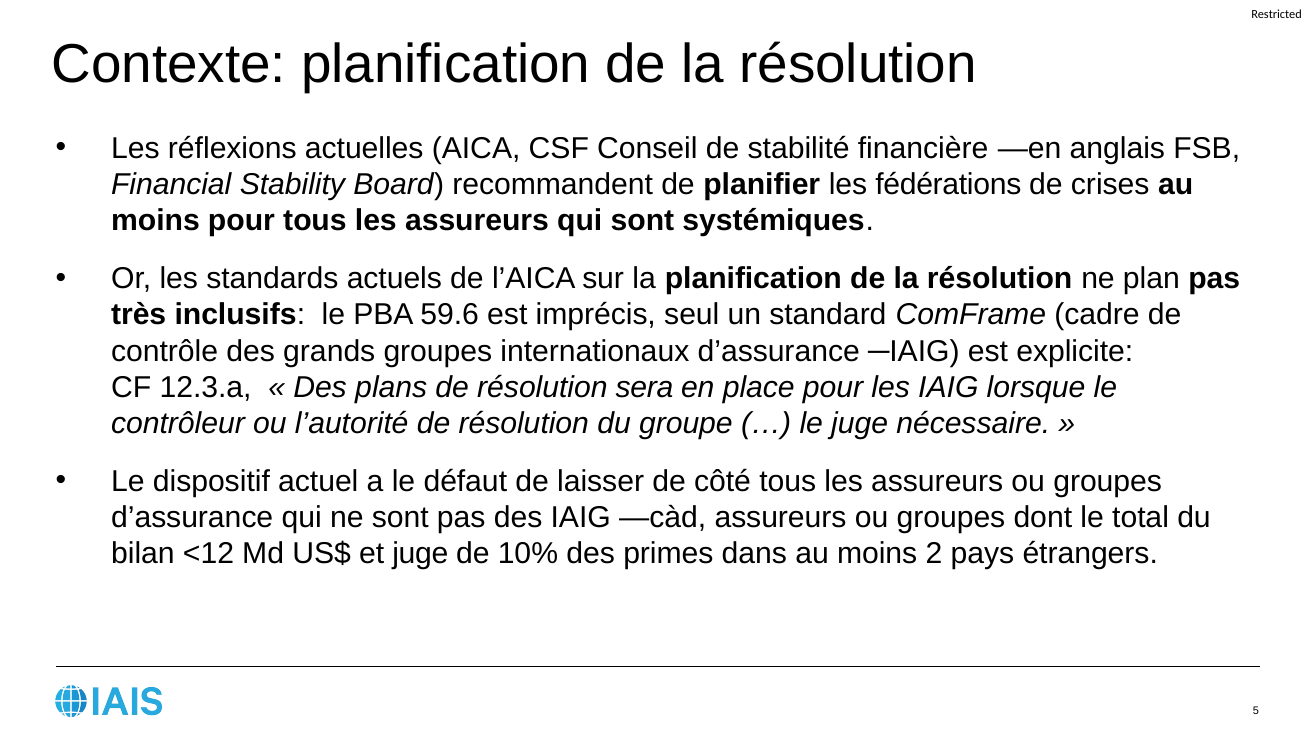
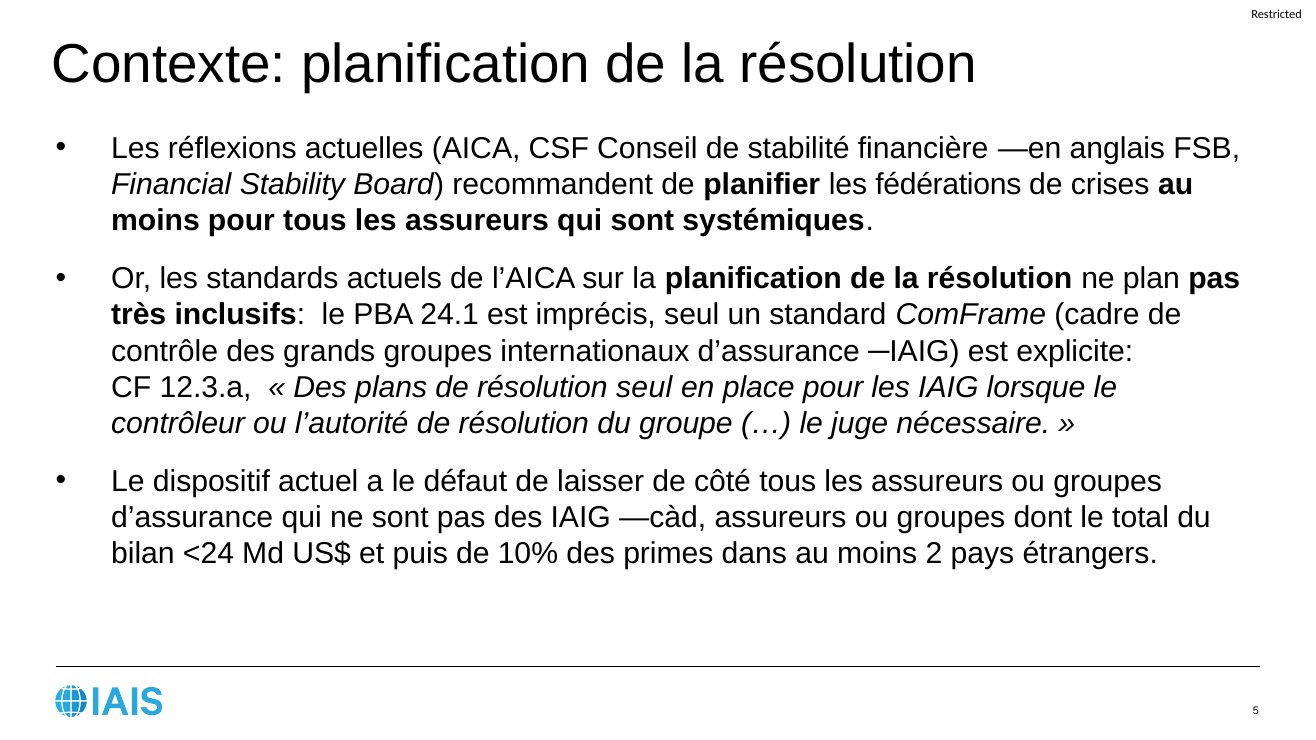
59.6: 59.6 -> 24.1
résolution sera: sera -> seul
<12: <12 -> <24
et juge: juge -> puis
